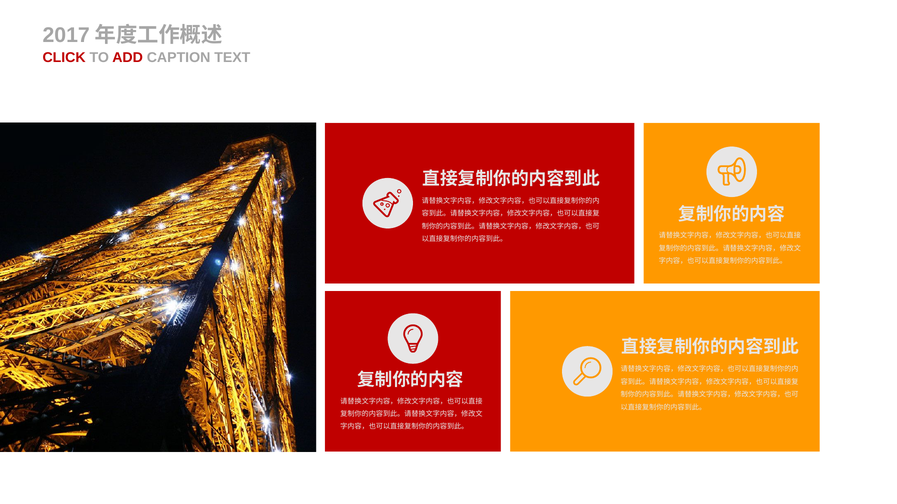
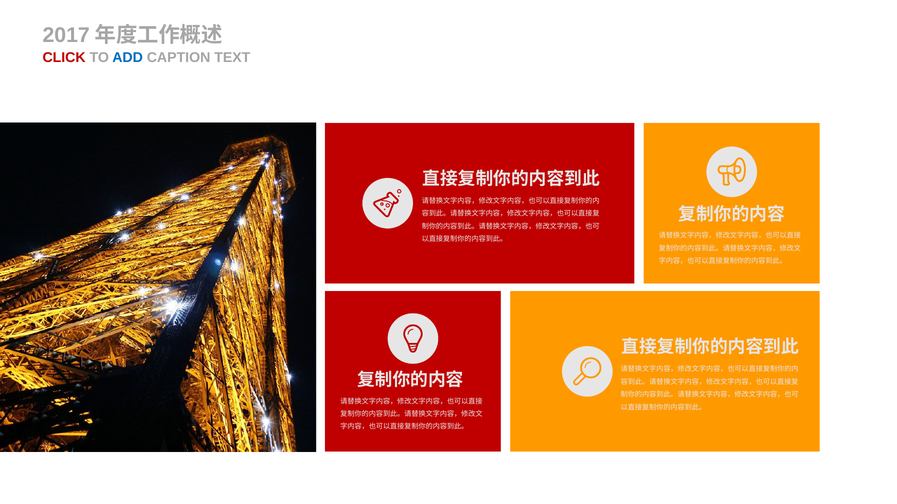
ADD colour: red -> blue
